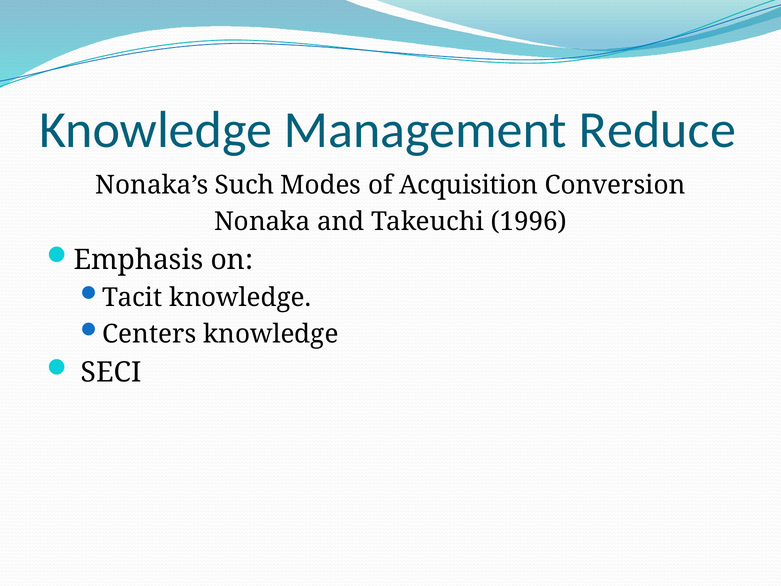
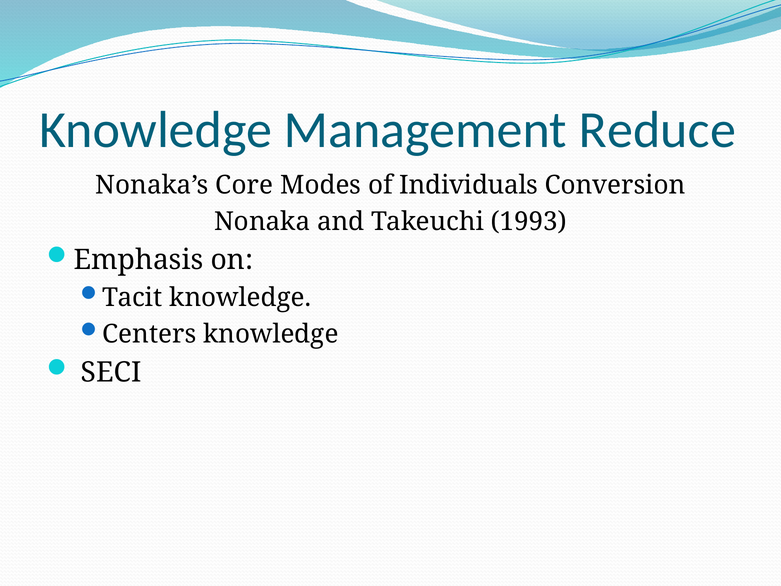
Such: Such -> Core
Acquisition: Acquisition -> Individuals
1996: 1996 -> 1993
